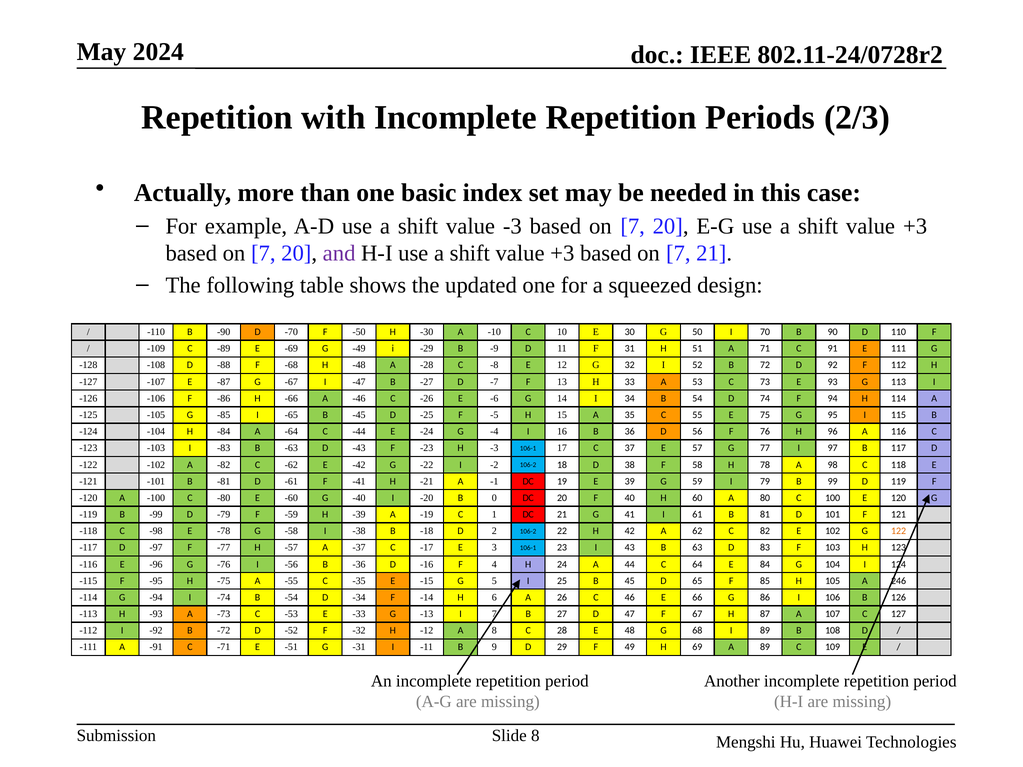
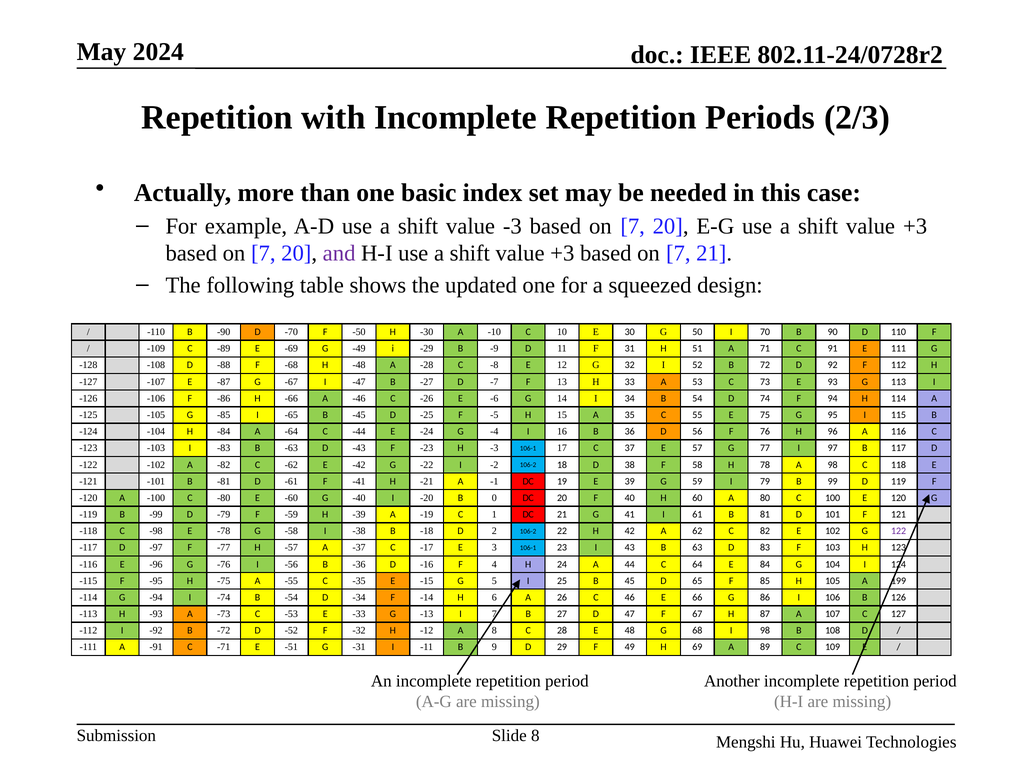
122 colour: orange -> purple
246: 246 -> 199
I 89: 89 -> 98
